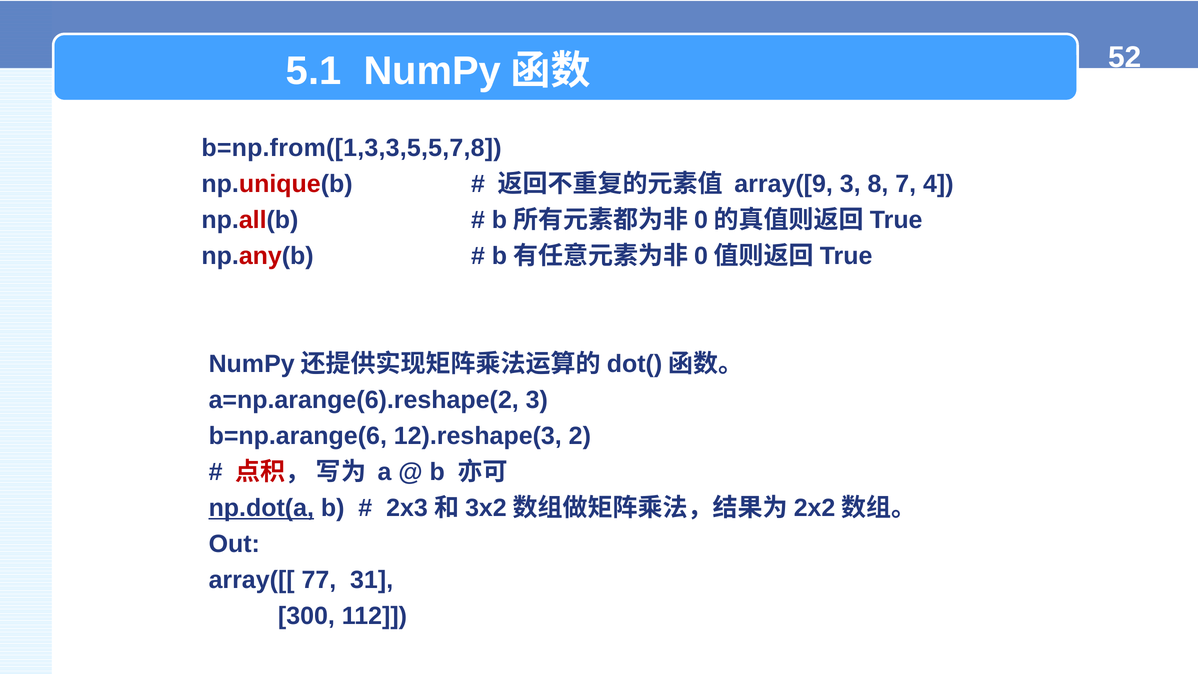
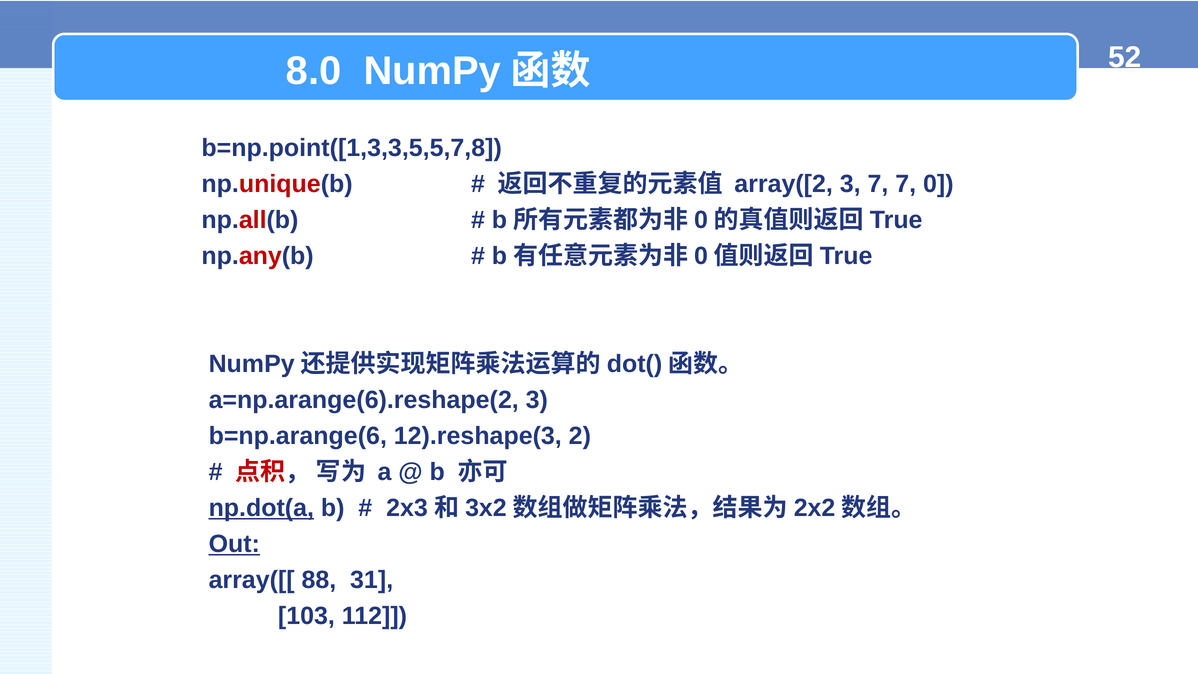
5.1: 5.1 -> 8.0
b=np.from([1,3,3,5,5,7,8: b=np.from([1,3,3,5,5,7,8 -> b=np.point([1,3,3,5,5,7,8
array([9: array([9 -> array([2
3 8: 8 -> 7
4: 4 -> 0
Out underline: none -> present
77: 77 -> 88
300: 300 -> 103
